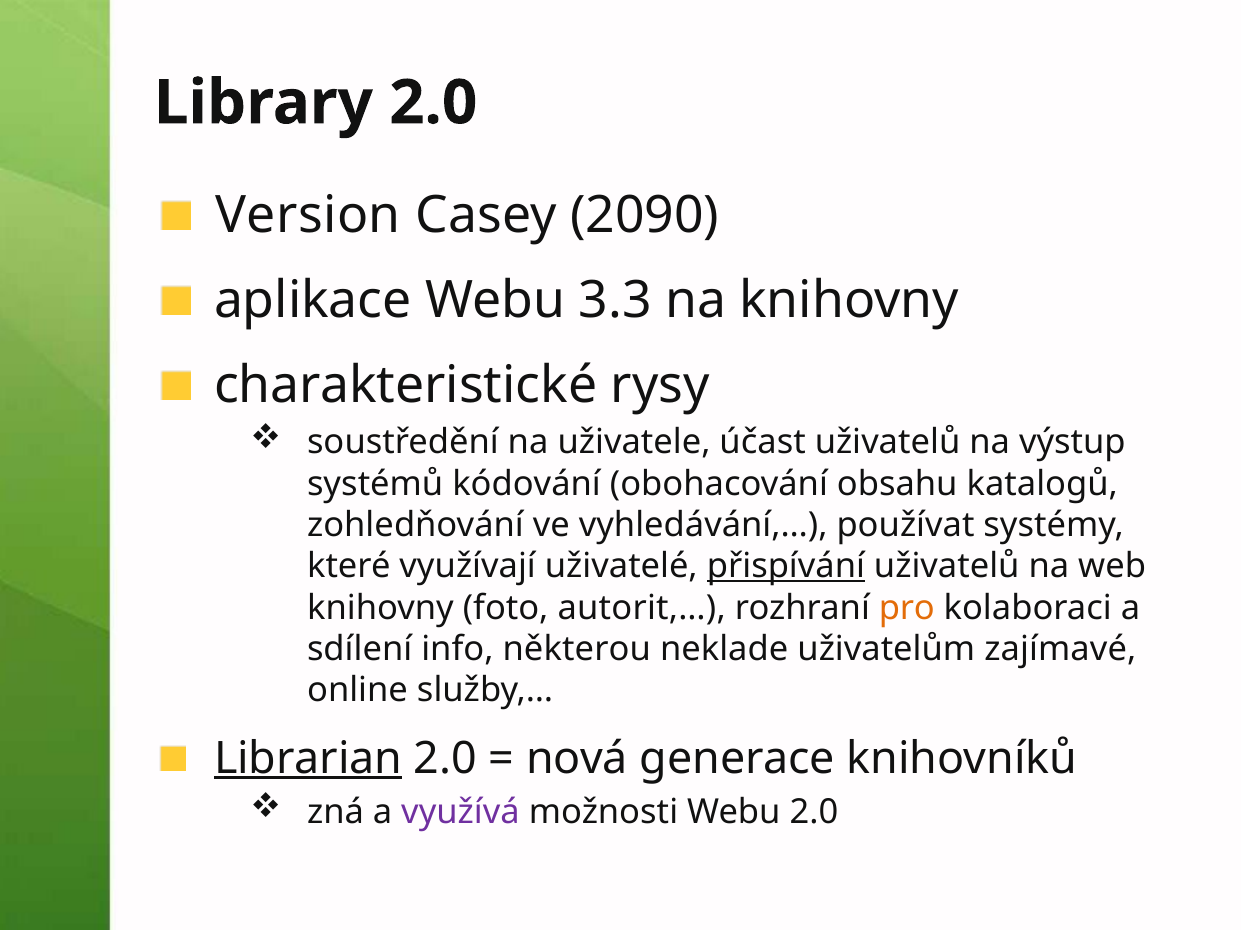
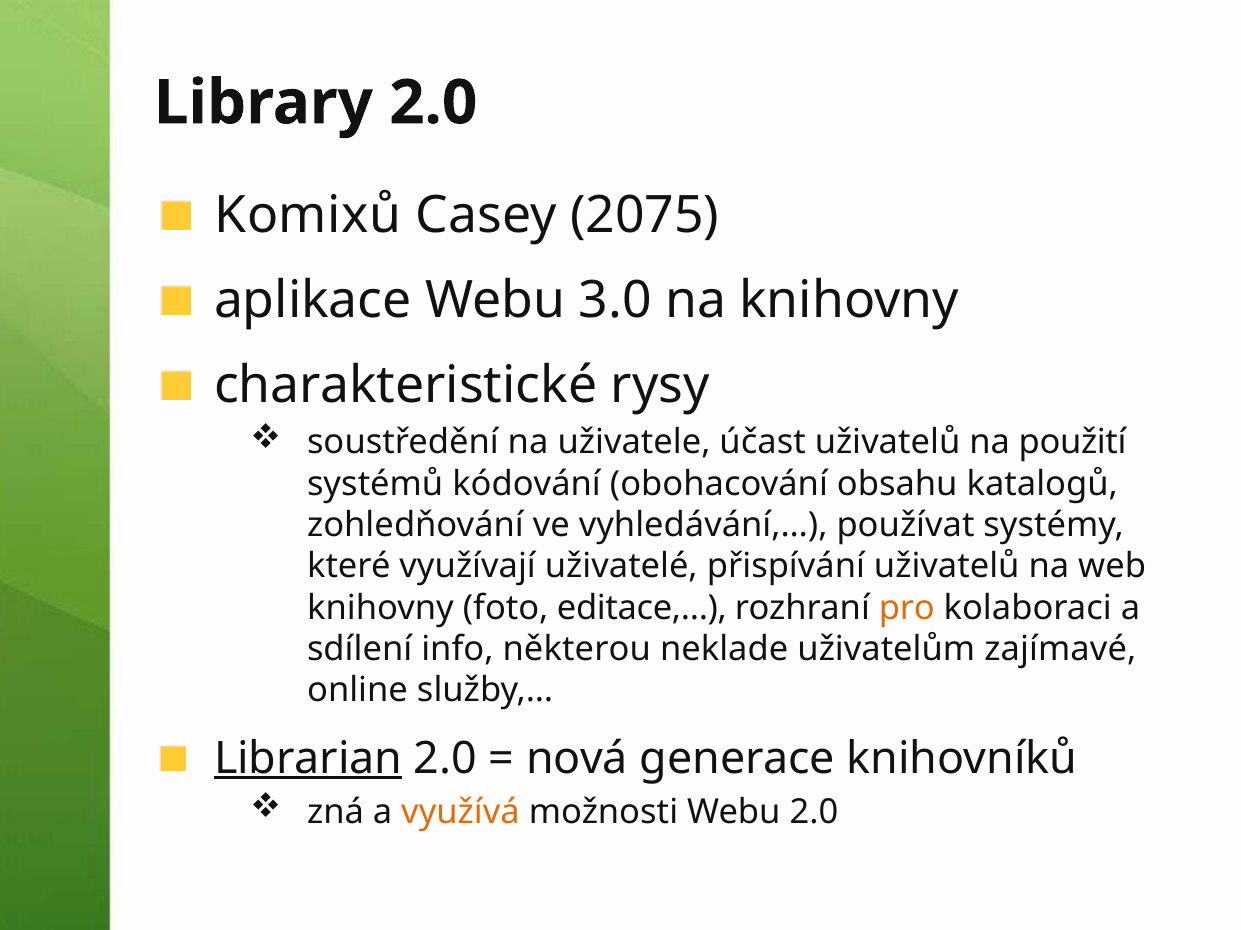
Version: Version -> Komixů
2090: 2090 -> 2075
3.3: 3.3 -> 3.0
výstup: výstup -> použití
přispívání underline: present -> none
autorit,…: autorit,… -> editace,…
využívá colour: purple -> orange
